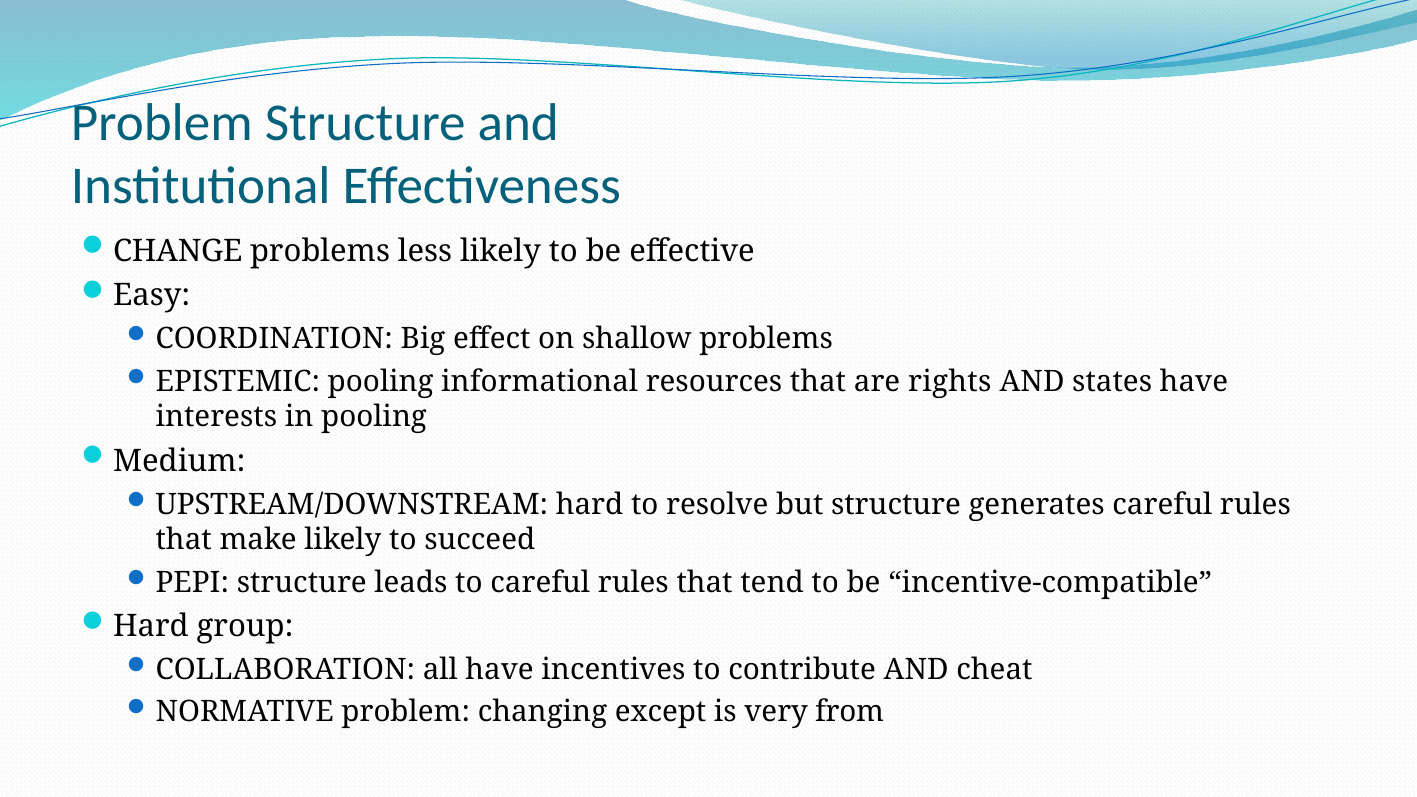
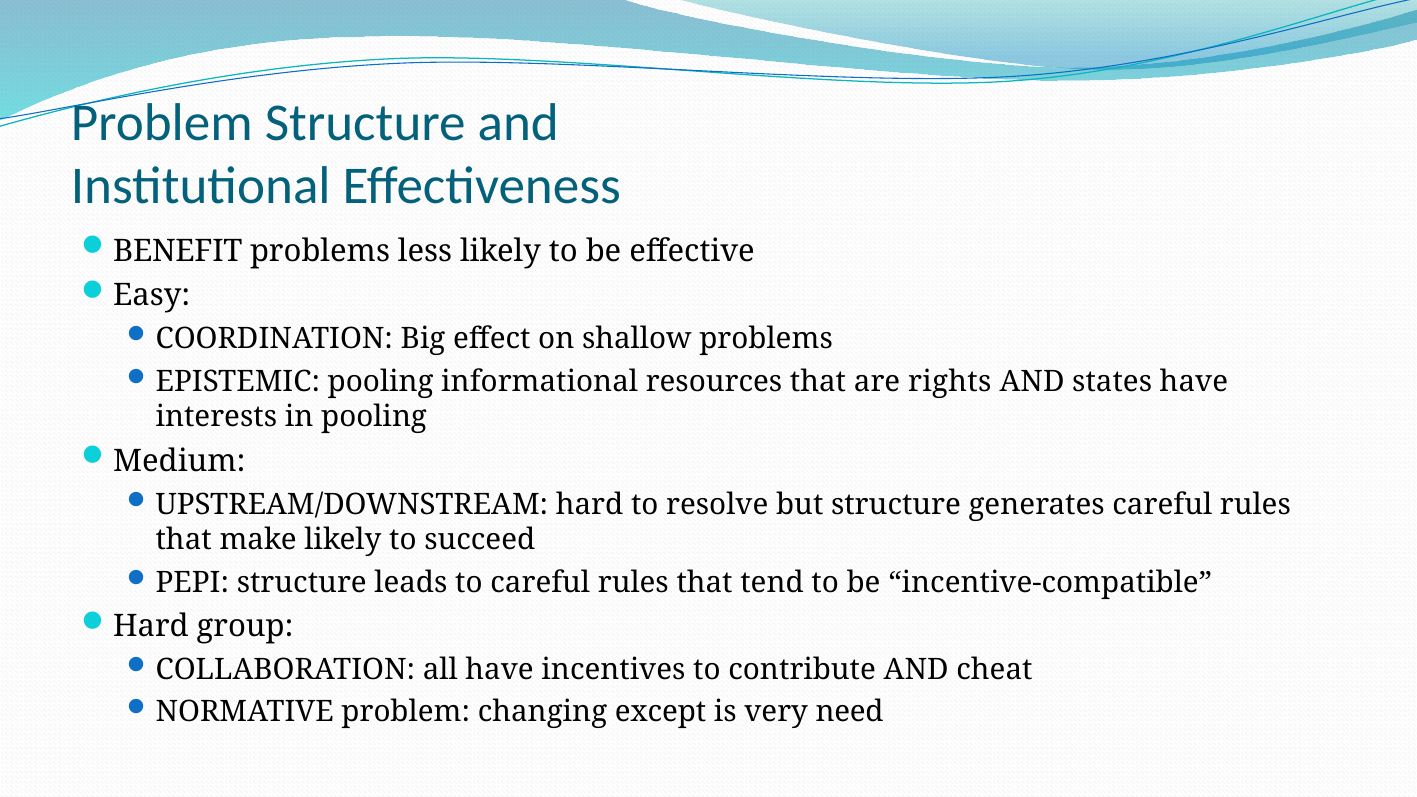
CHANGE: CHANGE -> BENEFIT
from: from -> need
